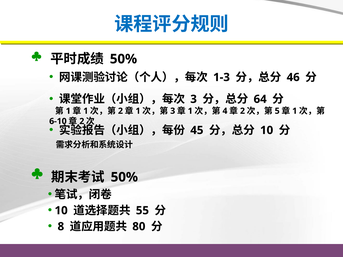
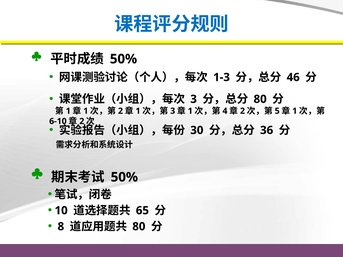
64 at (260, 99): 64 -> 80
45: 45 -> 30
10 at (267, 130): 10 -> 36
55: 55 -> 65
